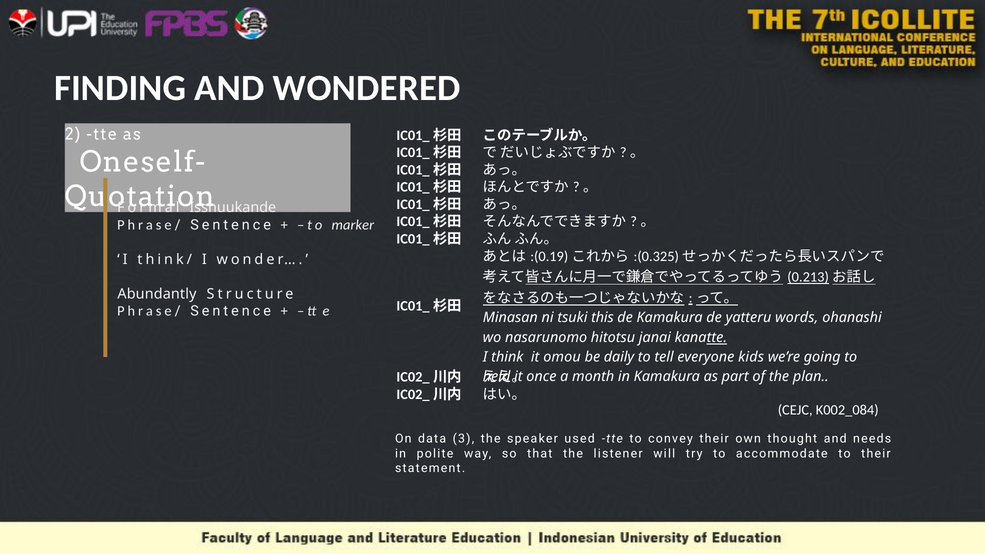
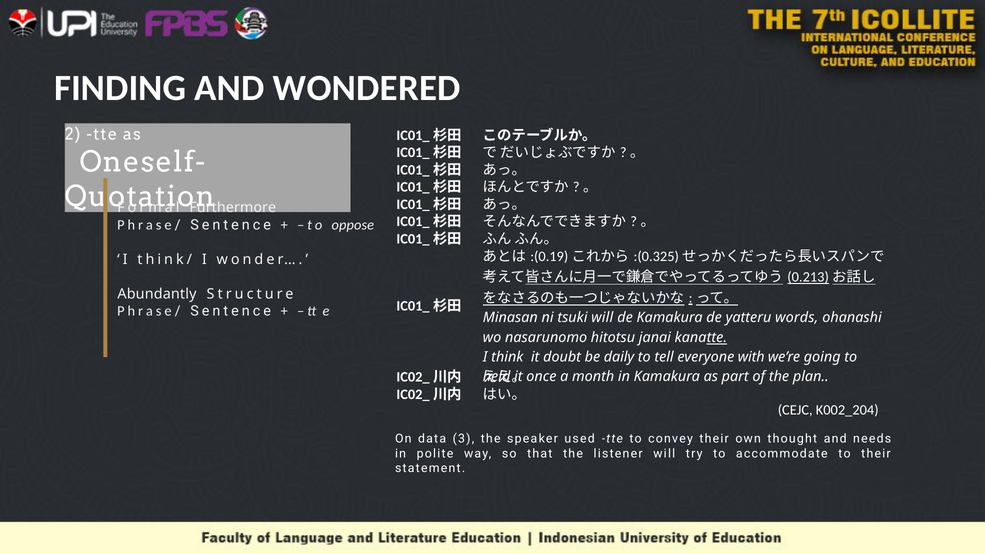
Isshuukande: Isshuukande -> Furthermore
marker: marker -> oppose
tsuki this: this -> will
omou: omou -> doubt
kids: kids -> with
K002_084: K002_084 -> K002_204
